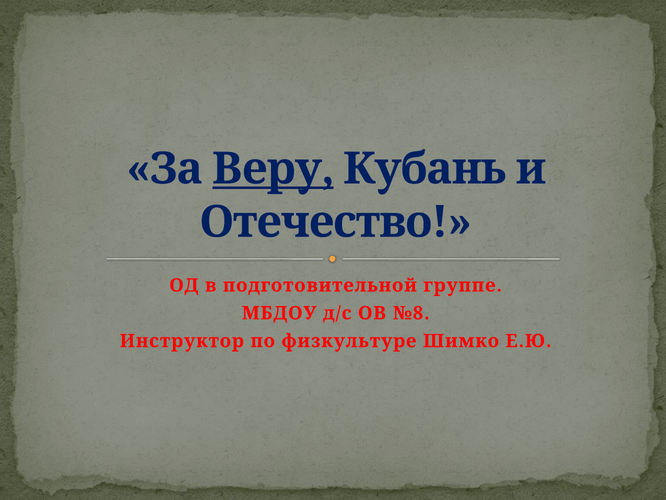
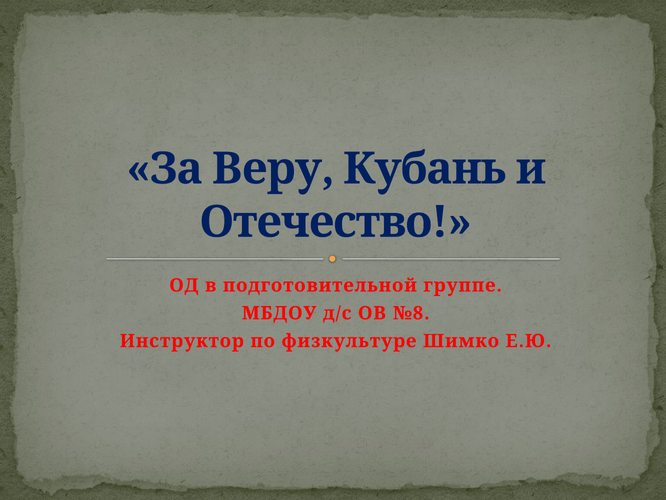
Веру underline: present -> none
